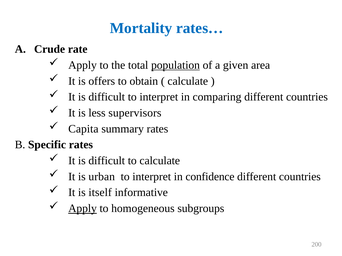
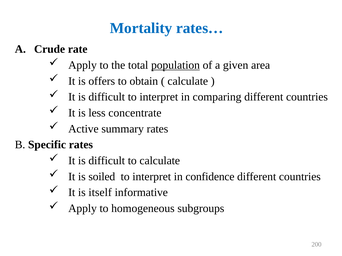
supervisors: supervisors -> concentrate
Capita: Capita -> Active
urban: urban -> soiled
Apply at (83, 209) underline: present -> none
